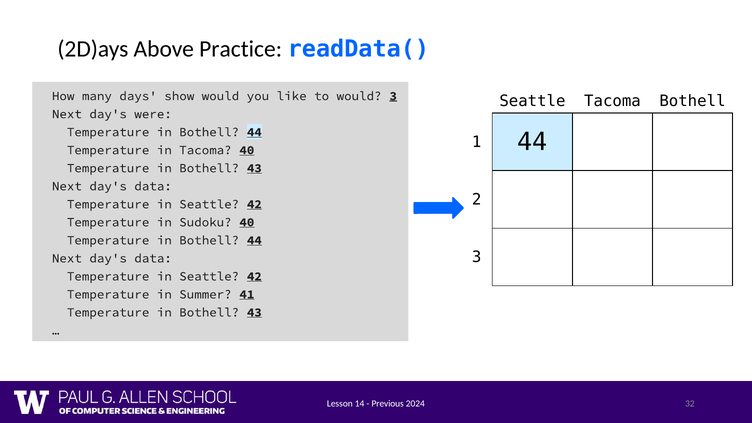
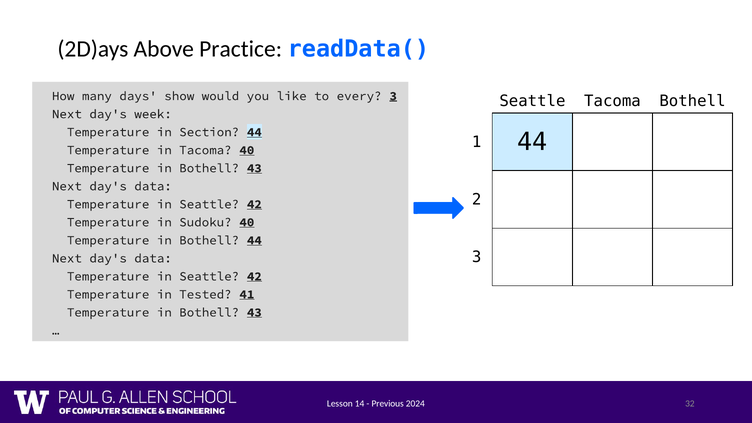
to would: would -> every
were: were -> week
Bothell at (209, 132): Bothell -> Section
Summer: Summer -> Tested
